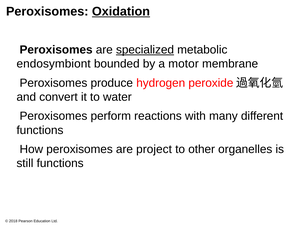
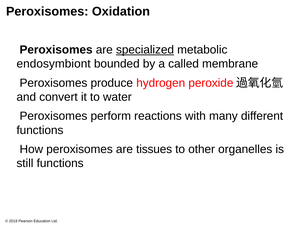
Oxidation underline: present -> none
motor: motor -> called
project: project -> tissues
